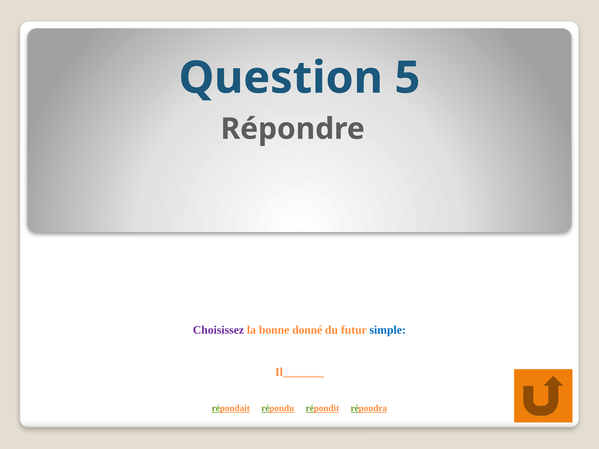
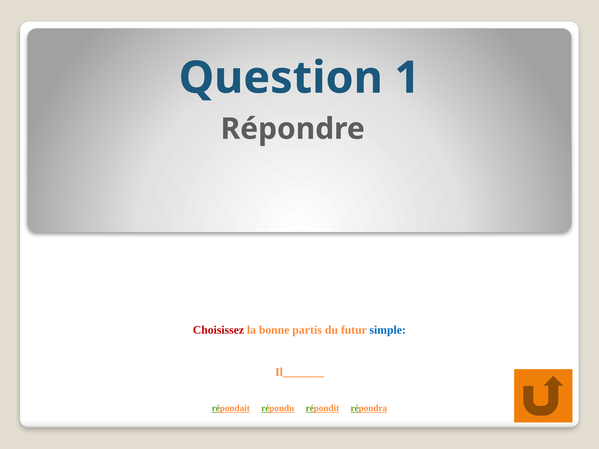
5: 5 -> 1
Choisissez colour: purple -> red
donné: donné -> partis
